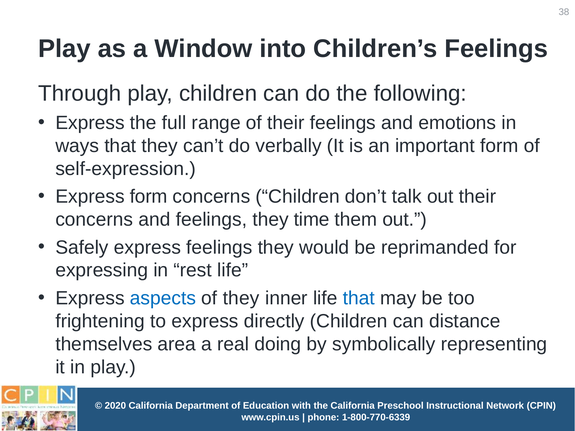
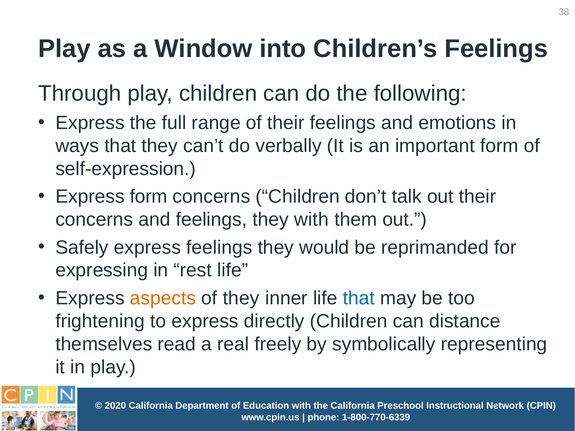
they time: time -> with
aspects colour: blue -> orange
area: area -> read
doing: doing -> freely
